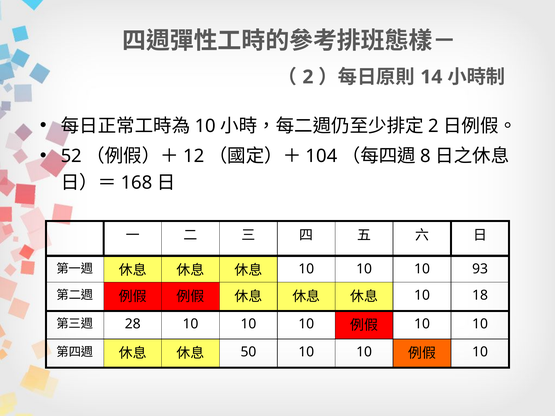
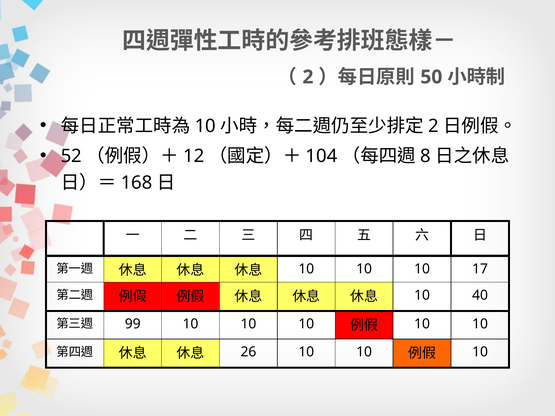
14: 14 -> 50
93: 93 -> 17
18: 18 -> 40
28: 28 -> 99
50: 50 -> 26
